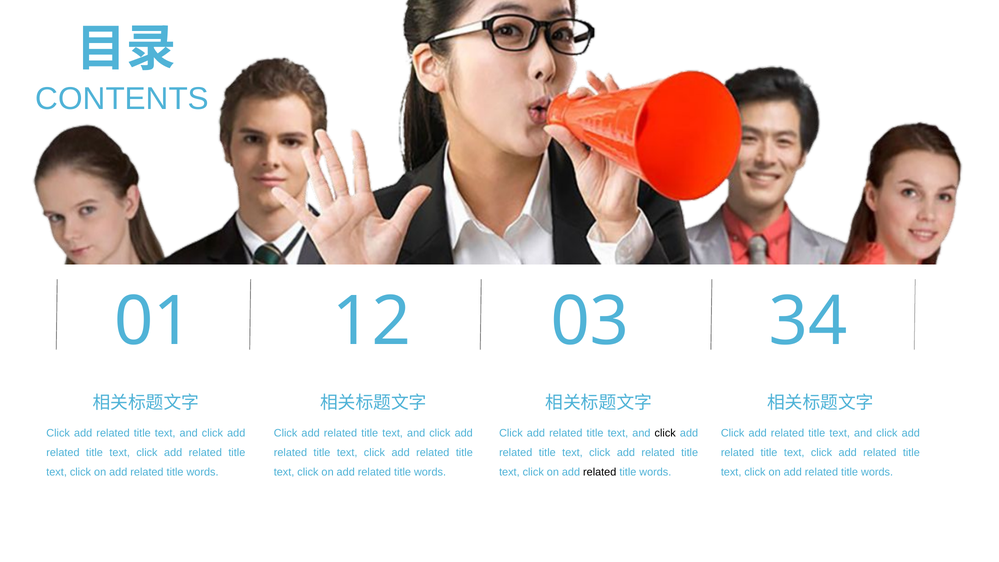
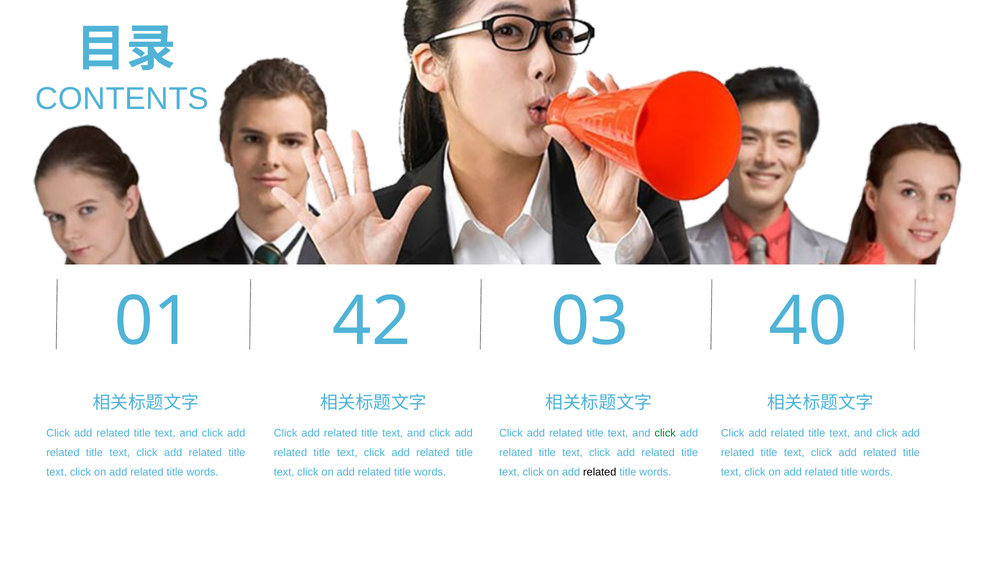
12: 12 -> 42
34: 34 -> 40
click at (665, 433) colour: black -> green
